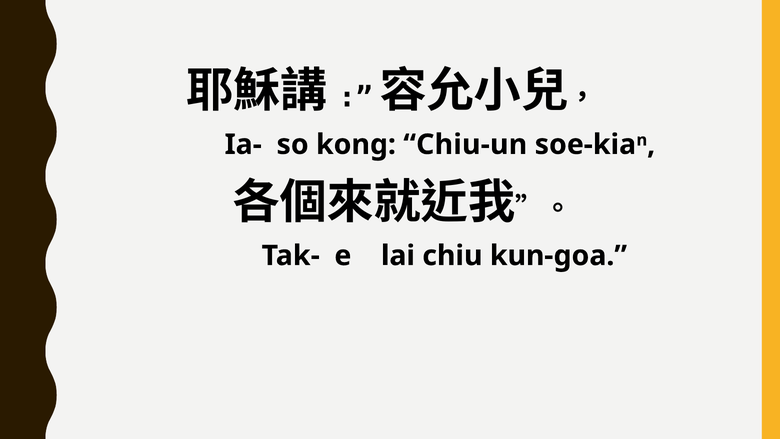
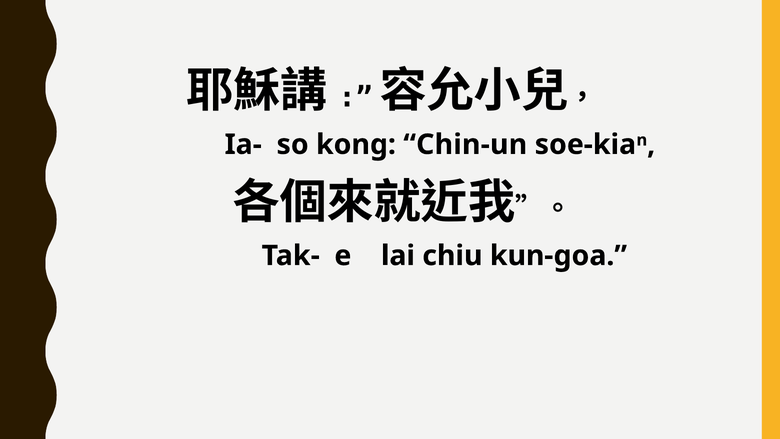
Chiu-un: Chiu-un -> Chin-un
